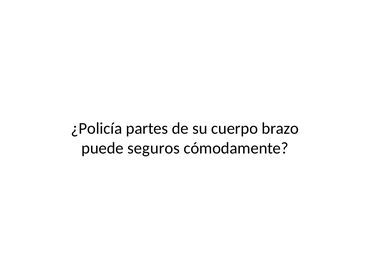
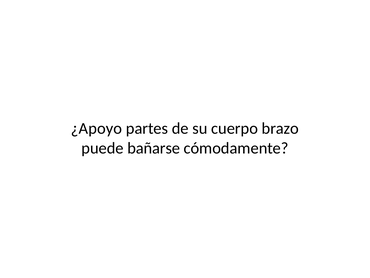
¿Policía: ¿Policía -> ¿Apoyo
seguros: seguros -> bañarse
